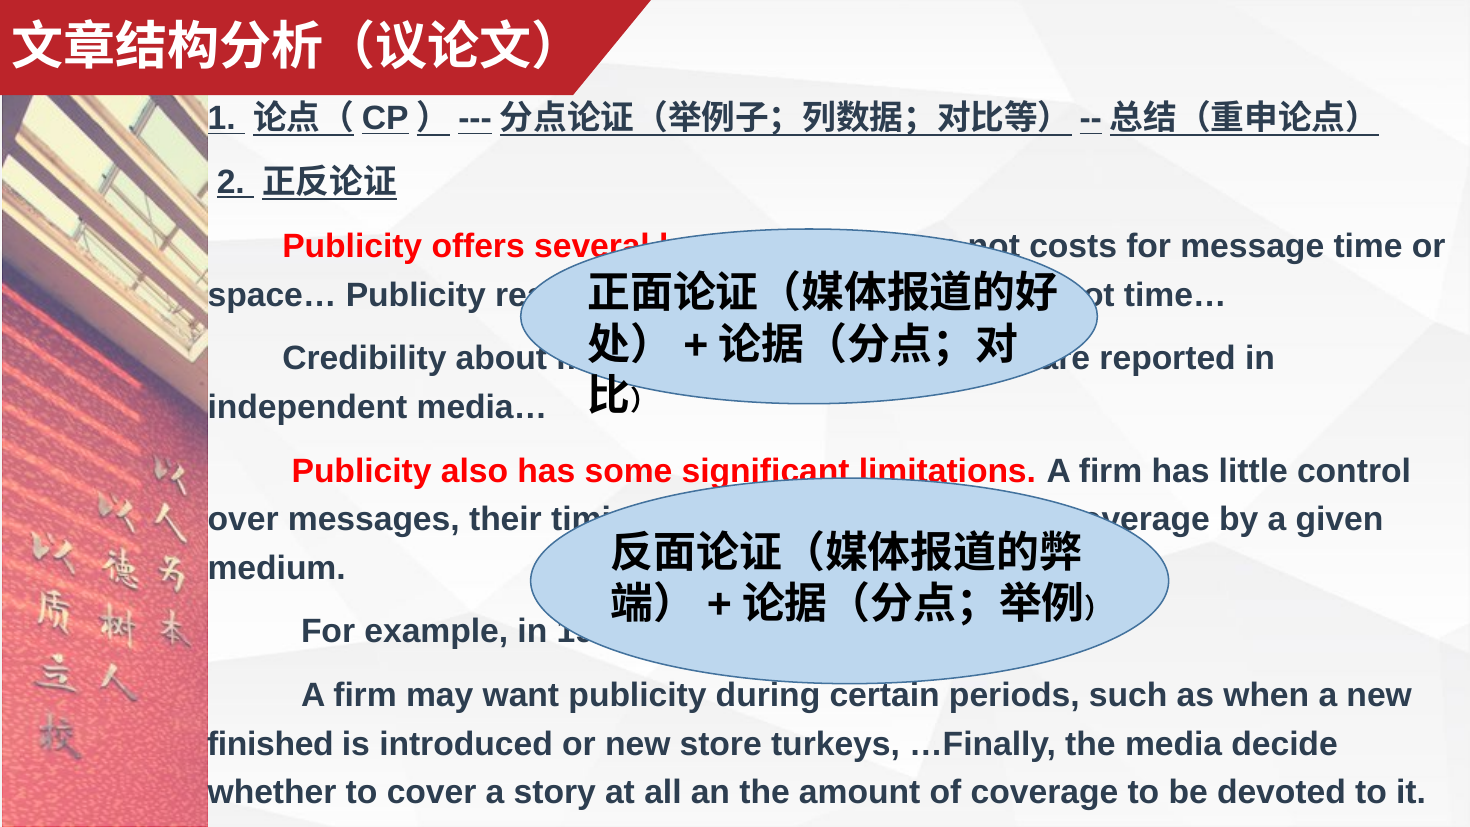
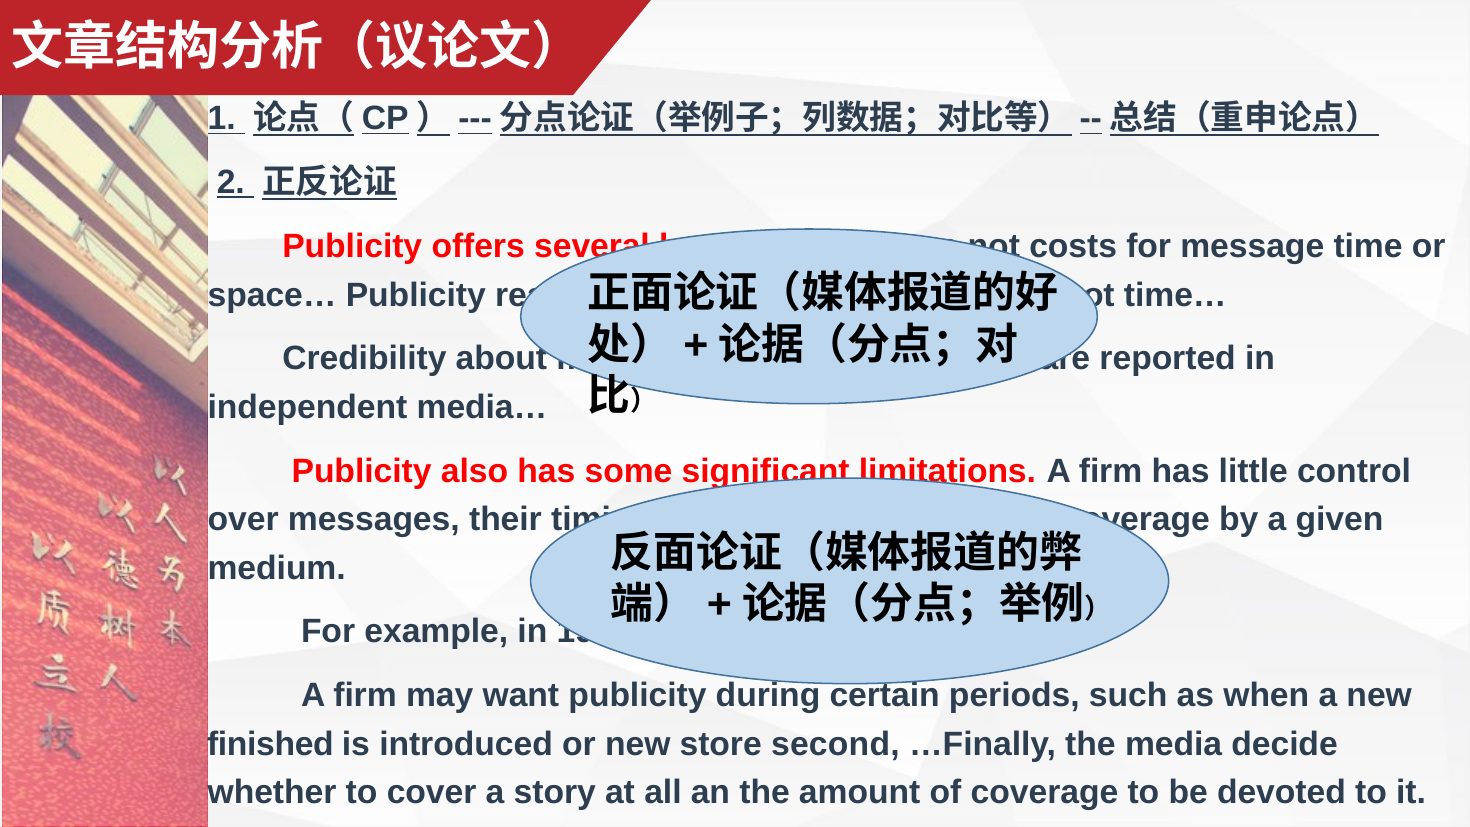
turkeys: turkeys -> second
